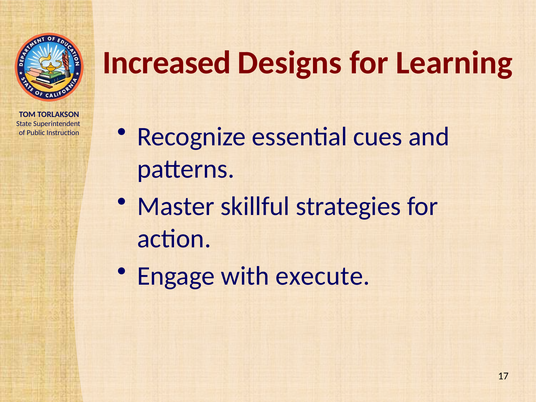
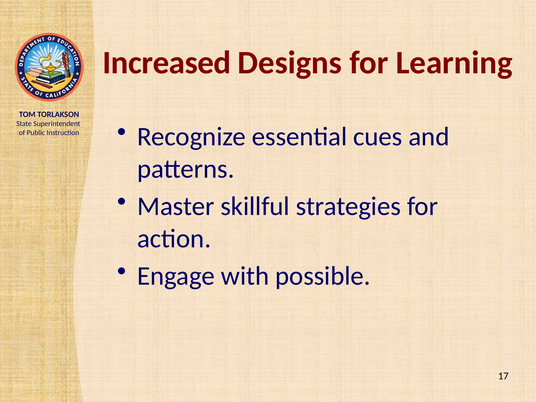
execute: execute -> possible
